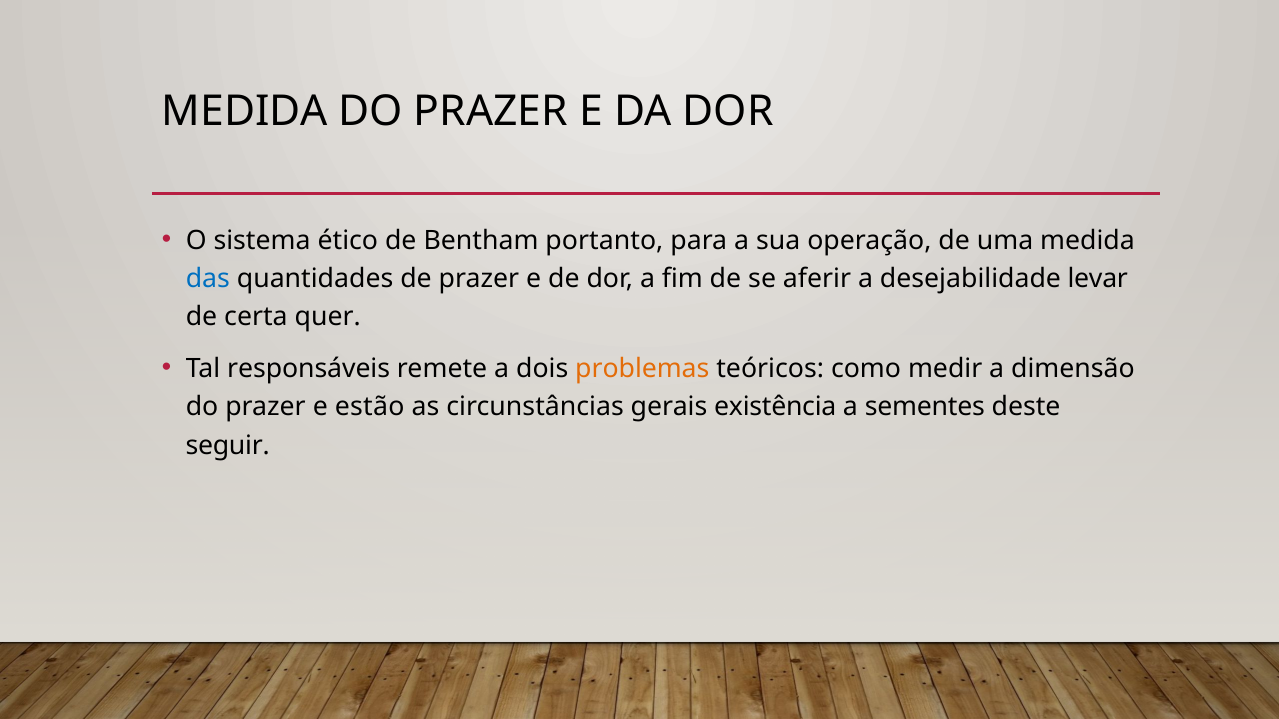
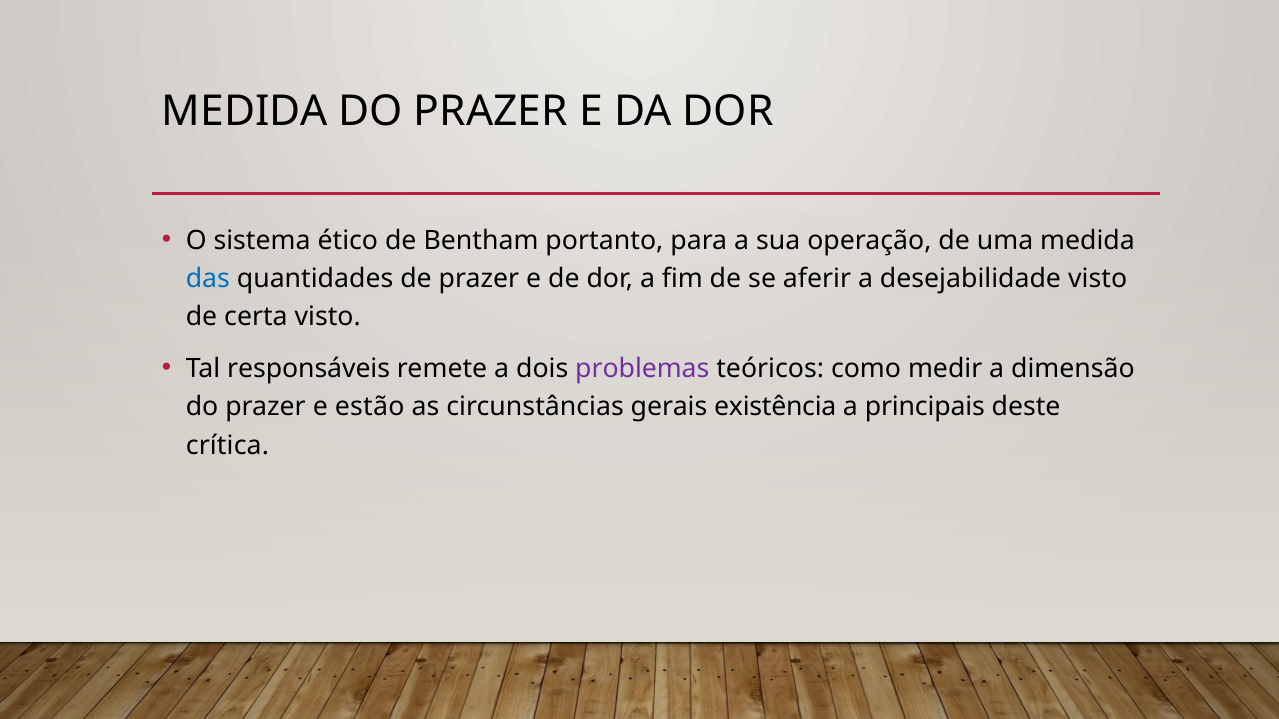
desejabilidade levar: levar -> visto
certa quer: quer -> visto
problemas colour: orange -> purple
sementes: sementes -> principais
seguir: seguir -> crítica
